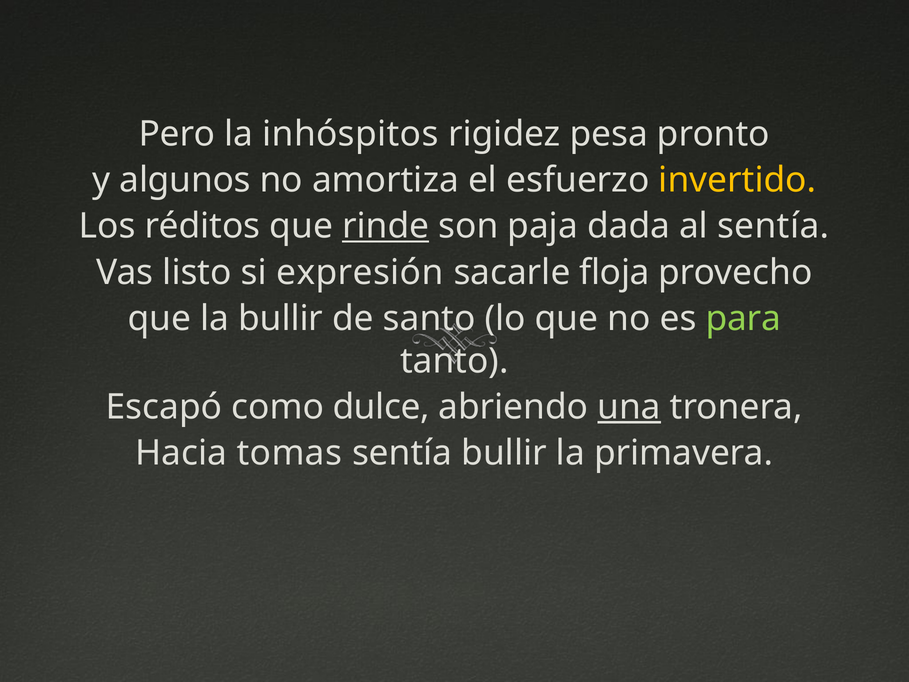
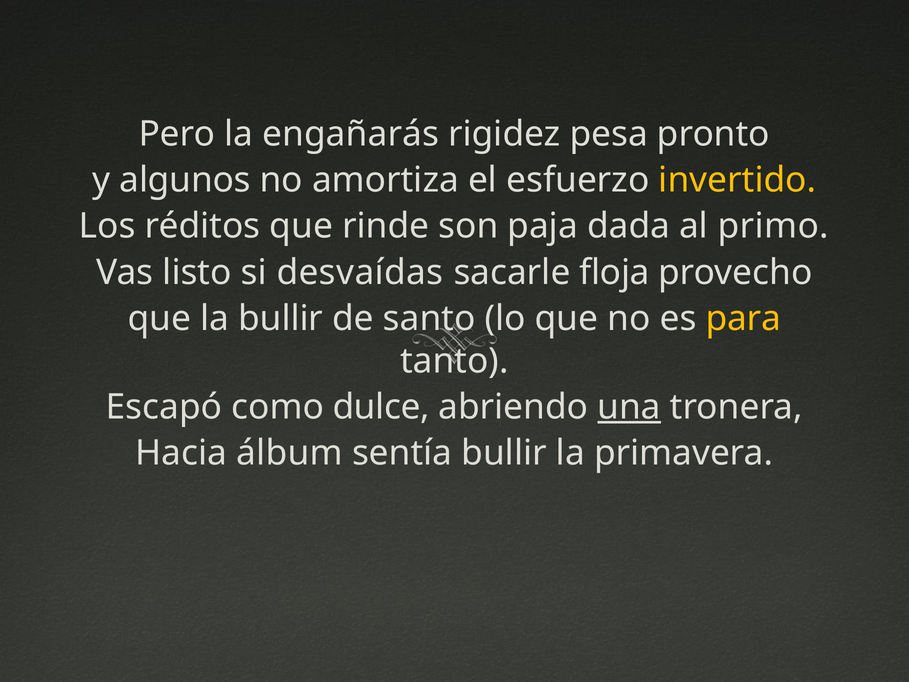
inhóspitos: inhóspitos -> engañarás
rinde underline: present -> none
al sentía: sentía -> primo
expresión: expresión -> desvaídas
para colour: light green -> yellow
tomas: tomas -> álbum
